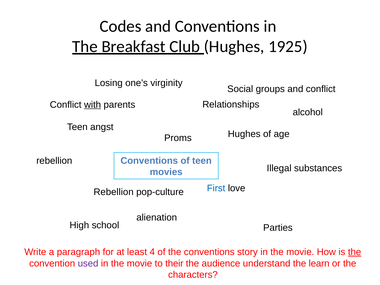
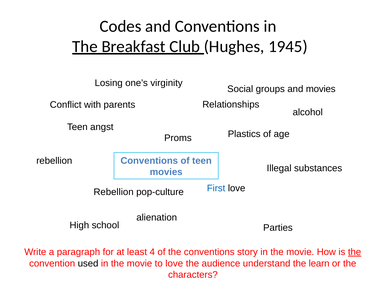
1925: 1925 -> 1945
and conflict: conflict -> movies
with underline: present -> none
Hughes at (244, 134): Hughes -> Plastics
used colour: purple -> black
to their: their -> love
